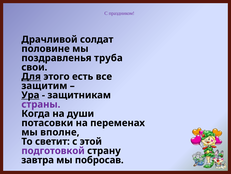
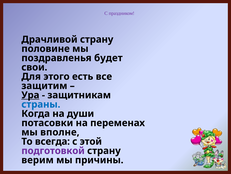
Драчливой солдат: солдат -> страну
труба: труба -> будет
Для underline: present -> none
страны colour: purple -> blue
светит: светит -> всегда
завтра: завтра -> верим
побросав: побросав -> причины
